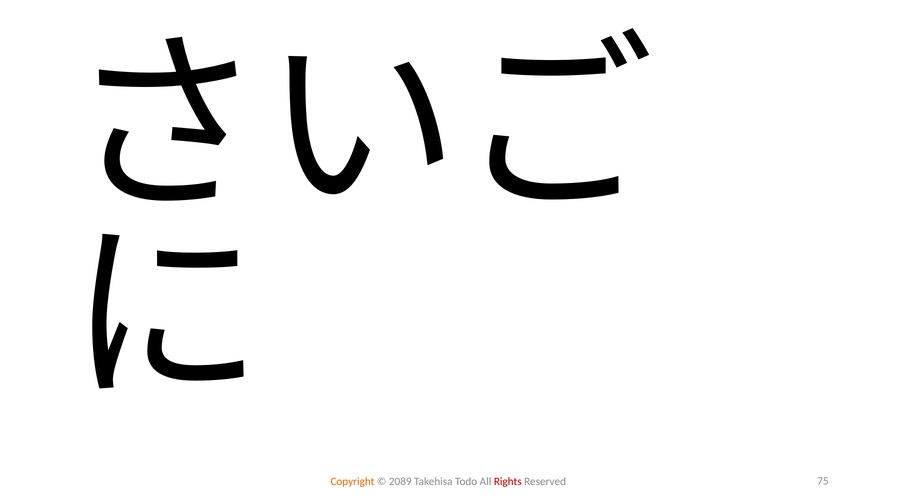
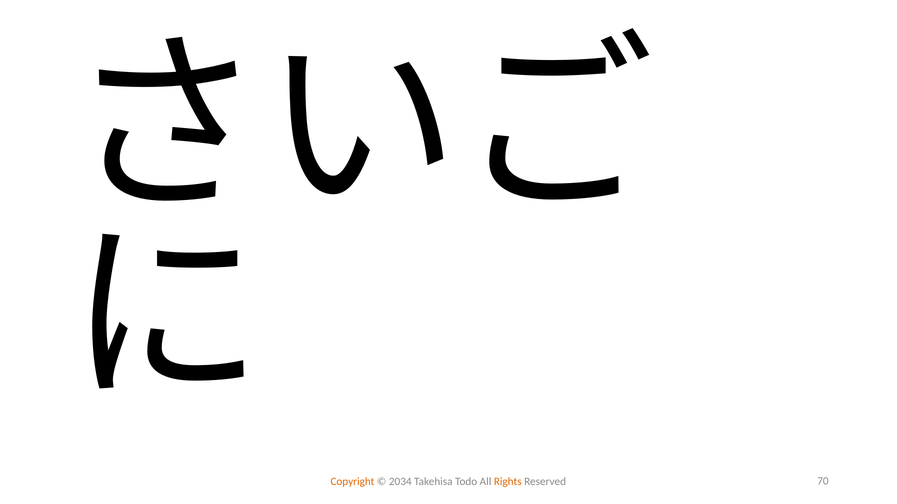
2089: 2089 -> 2034
Rights colour: red -> orange
75: 75 -> 70
